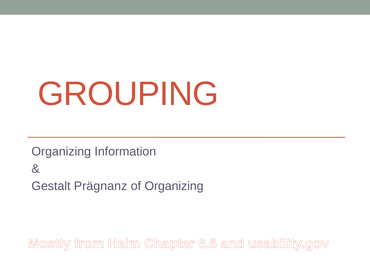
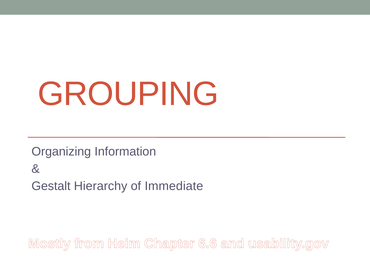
Prägnanz: Prägnanz -> Hierarchy
of Organizing: Organizing -> Immediate
